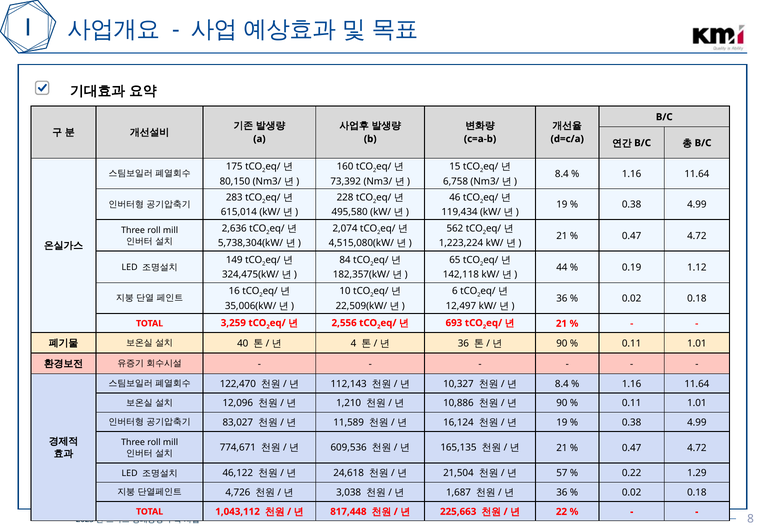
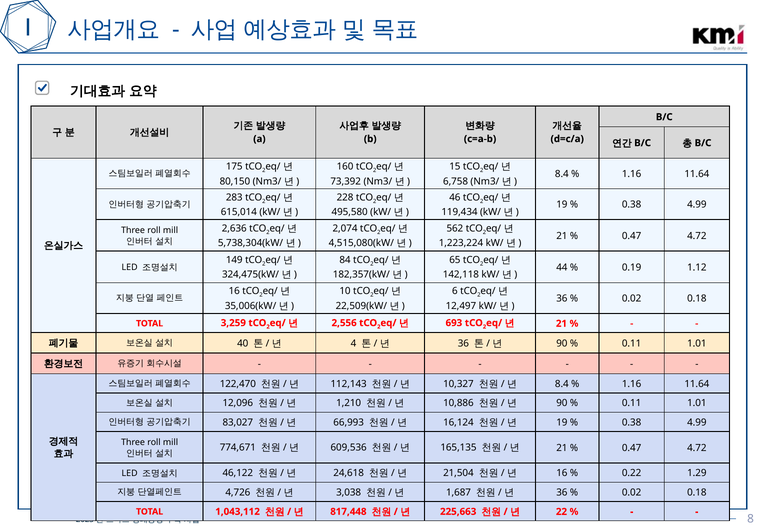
11,589: 11,589 -> 66,993
57 at (562, 474): 57 -> 16
